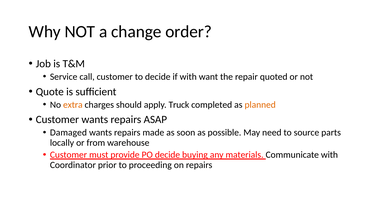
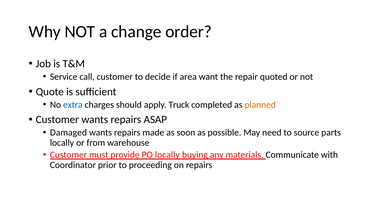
if with: with -> area
extra colour: orange -> blue
PO decide: decide -> locally
